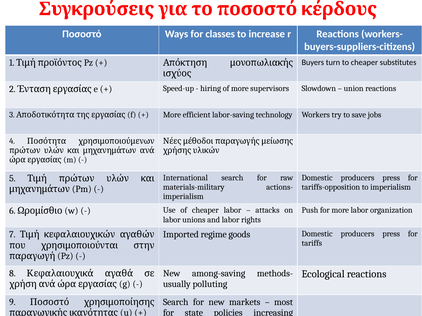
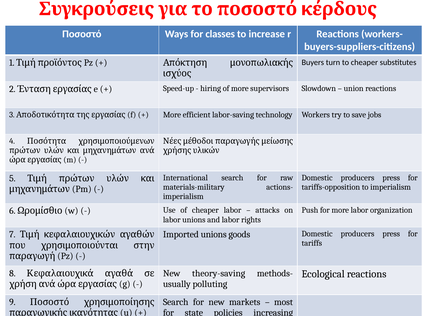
Imported regime: regime -> unions
among-saving: among-saving -> theory-saving
